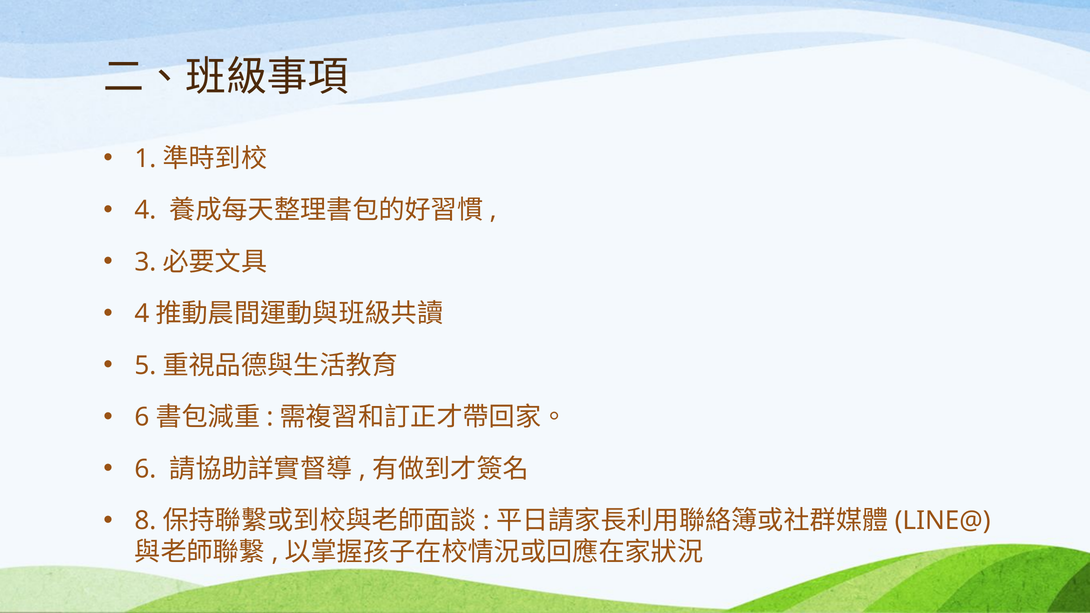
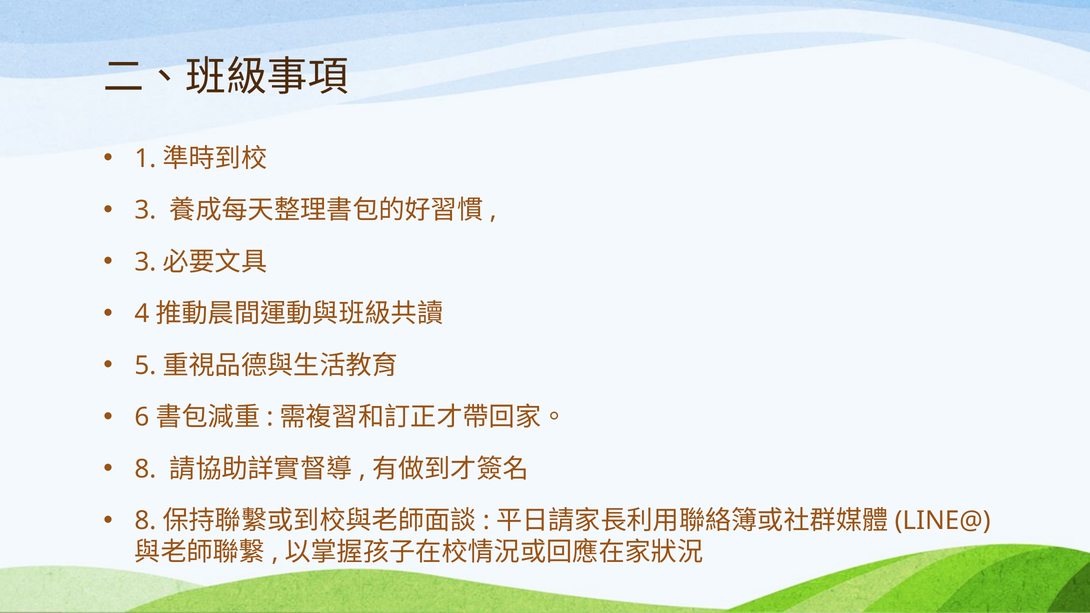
4 at (145, 210): 4 -> 3
6 at (145, 469): 6 -> 8
